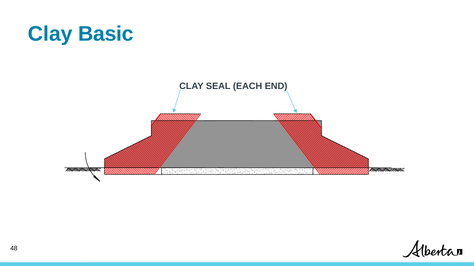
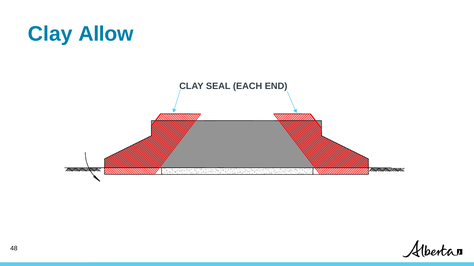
Basic: Basic -> Allow
